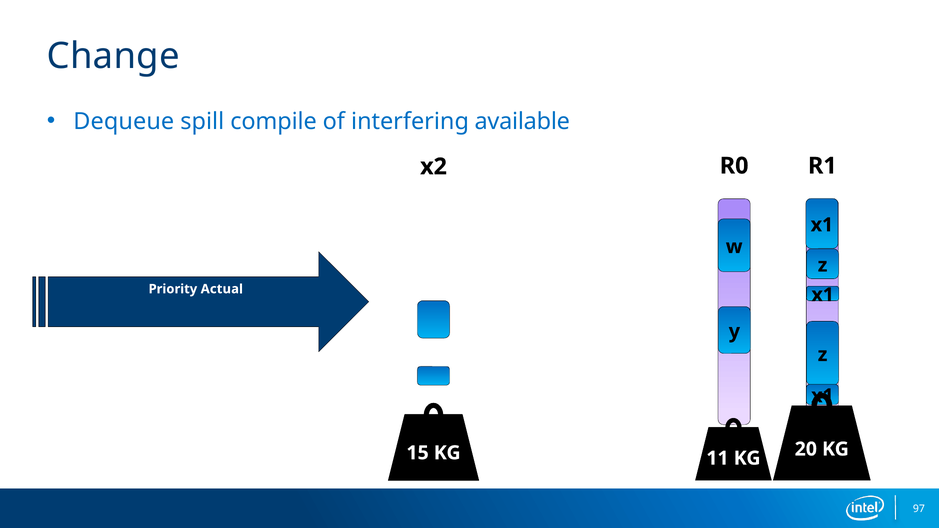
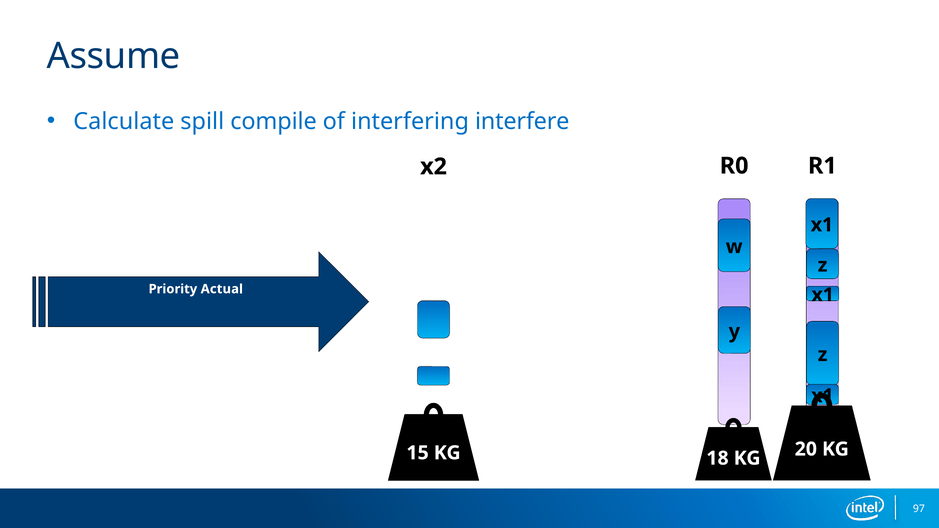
Change: Change -> Assume
Dequeue: Dequeue -> Calculate
available: available -> interfere
11: 11 -> 18
